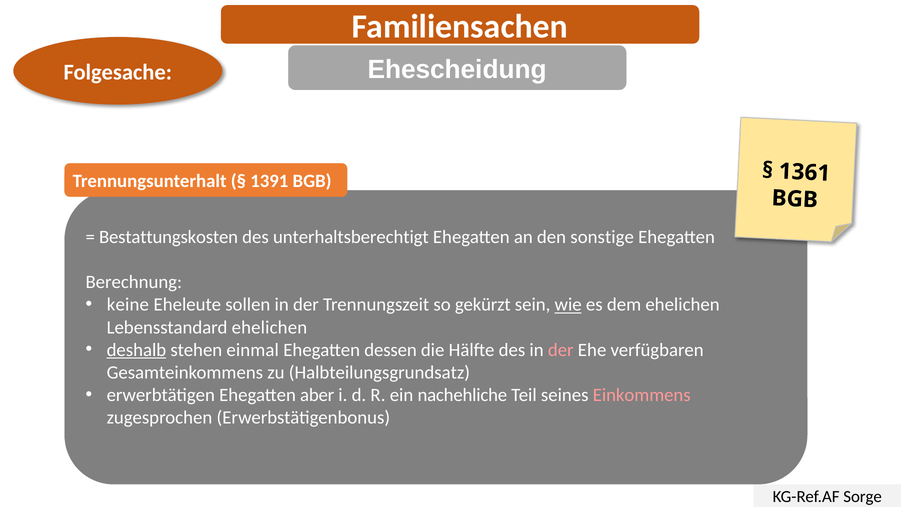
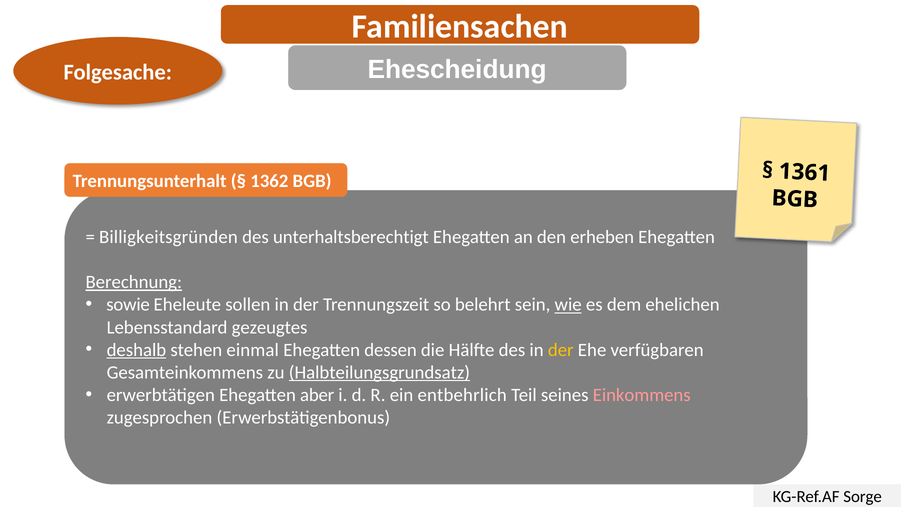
1391: 1391 -> 1362
Bestattungskosten: Bestattungskosten -> Billigkeitsgründen
sonstige: sonstige -> erheben
Berechnung underline: none -> present
keine: keine -> sowie
gekürzt: gekürzt -> belehrt
Lebensstandard ehelichen: ehelichen -> gezeugtes
der at (561, 350) colour: pink -> yellow
Halbteilungsgrundsatz underline: none -> present
nachehliche: nachehliche -> entbehrlich
